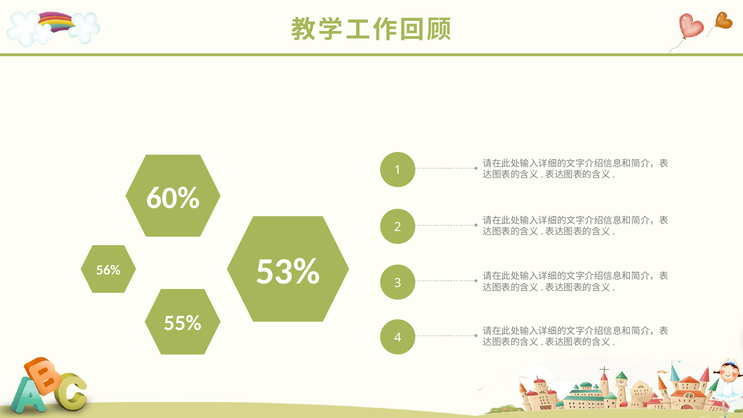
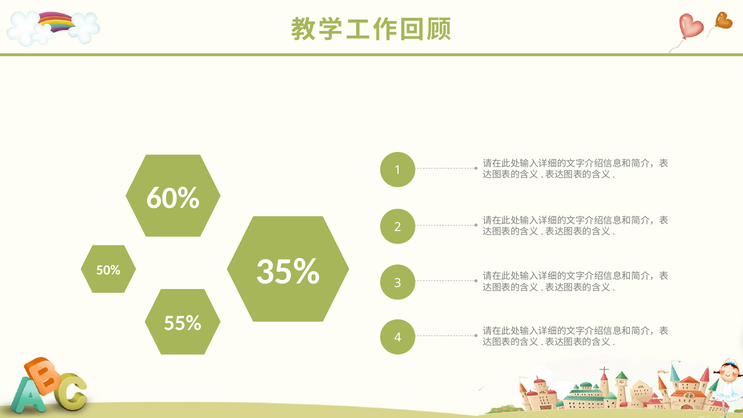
53%: 53% -> 35%
56%: 56% -> 50%
